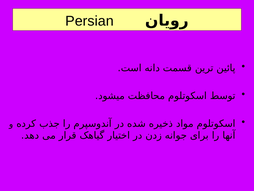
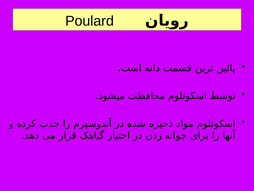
Persian: Persian -> Poulard
